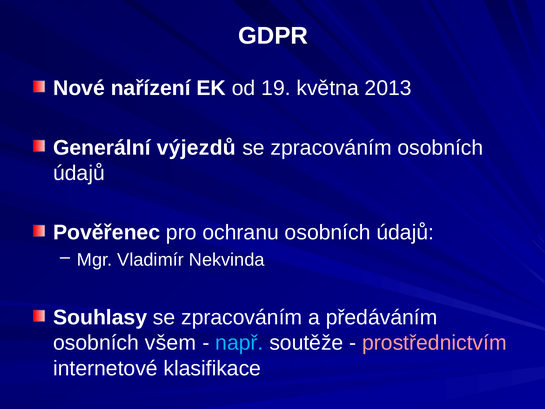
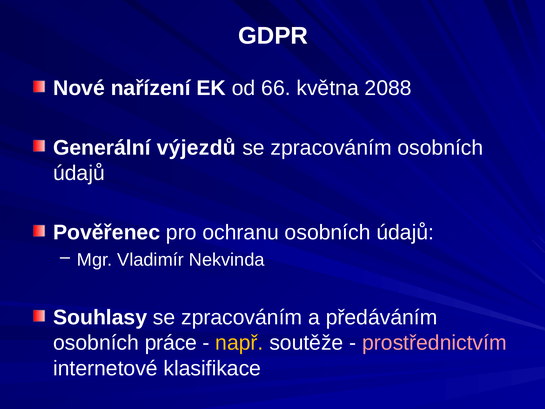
19: 19 -> 66
2013: 2013 -> 2088
všem: všem -> práce
např colour: light blue -> yellow
